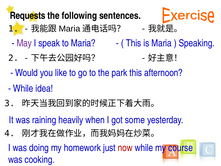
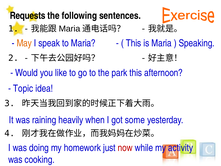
May colour: purple -> orange
While at (23, 88): While -> Topic
course: course -> activity
